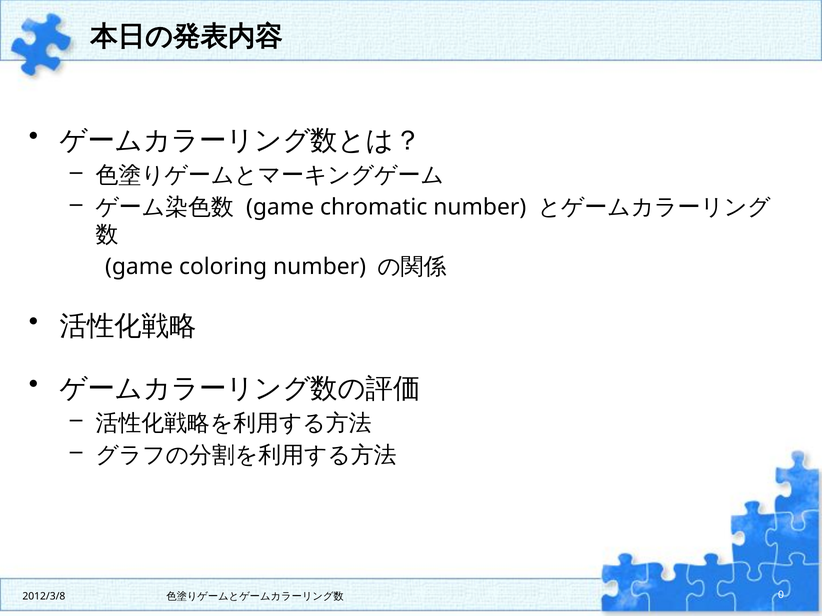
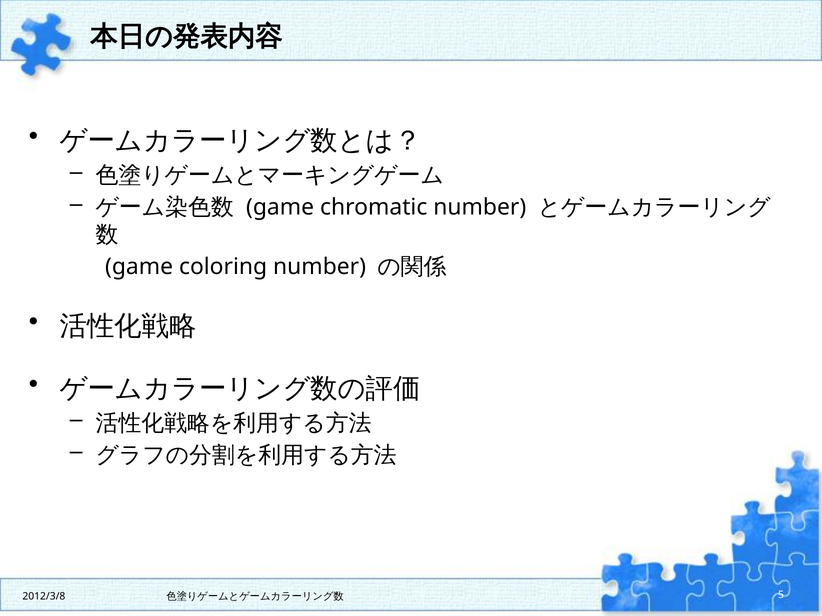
0: 0 -> 5
